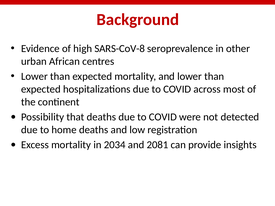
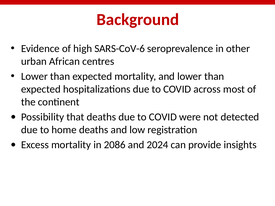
SARS-CoV-8: SARS-CoV-8 -> SARS-CoV-6
2034: 2034 -> 2086
2081: 2081 -> 2024
